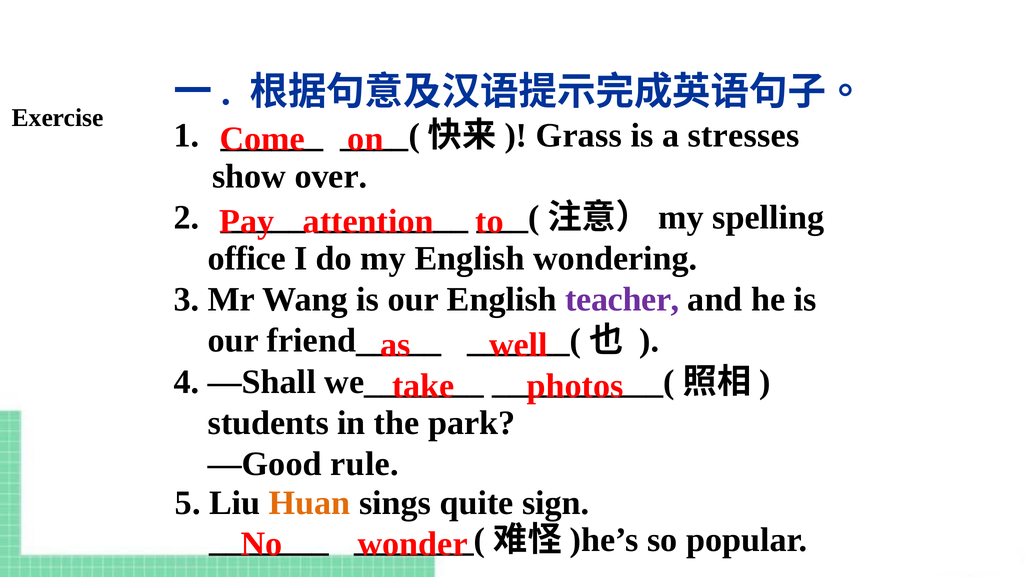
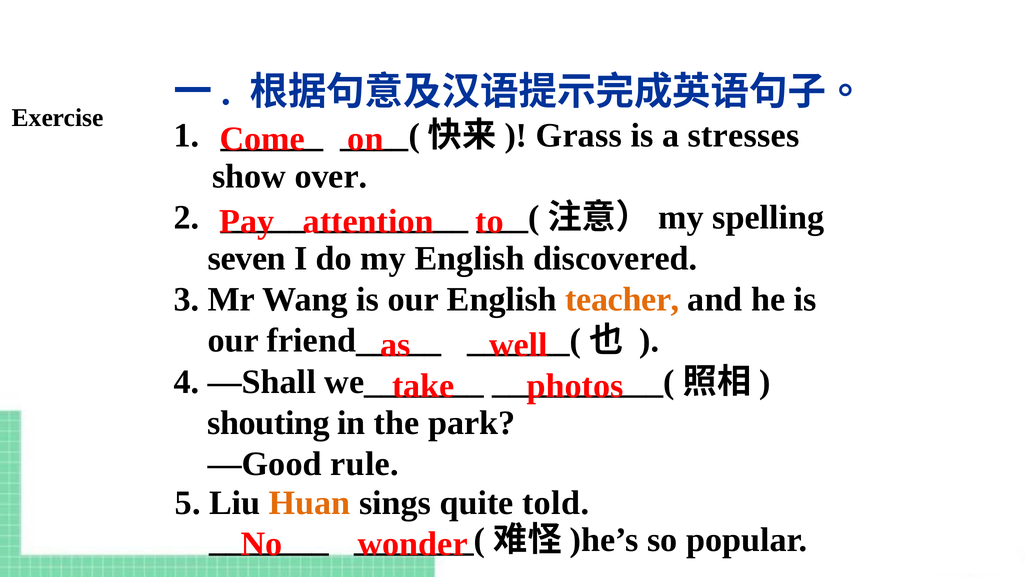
office: office -> seven
wondering: wondering -> discovered
teacher colour: purple -> orange
students: students -> shouting
sign: sign -> told
